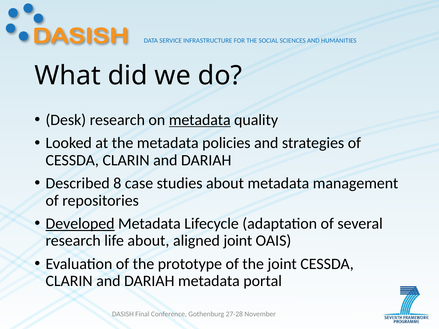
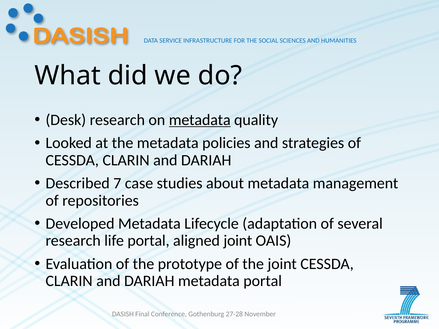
8: 8 -> 7
Developed underline: present -> none
life about: about -> portal
